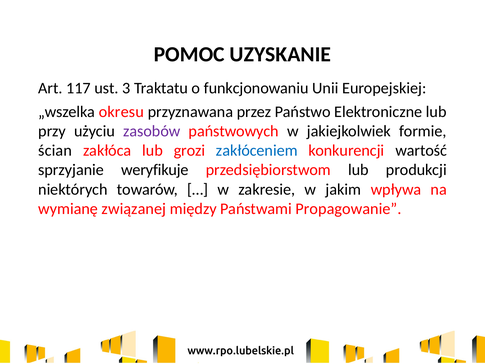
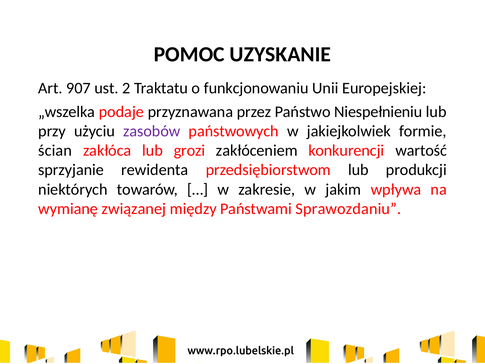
117: 117 -> 907
3: 3 -> 2
okresu: okresu -> podaje
Elektroniczne: Elektroniczne -> Niespełnieniu
zakłóceniem colour: blue -> black
weryfikuje: weryfikuje -> rewidenta
Propagowanie: Propagowanie -> Sprawozdaniu
